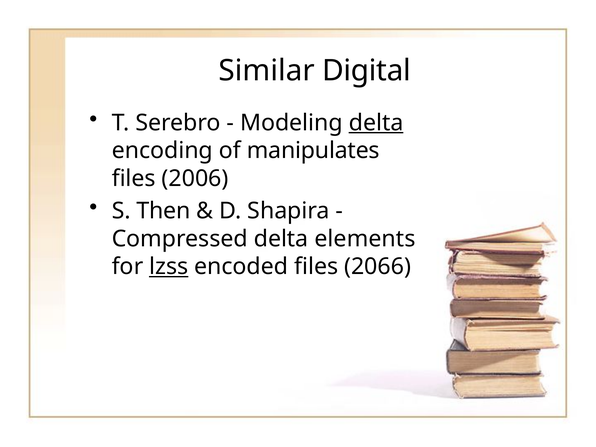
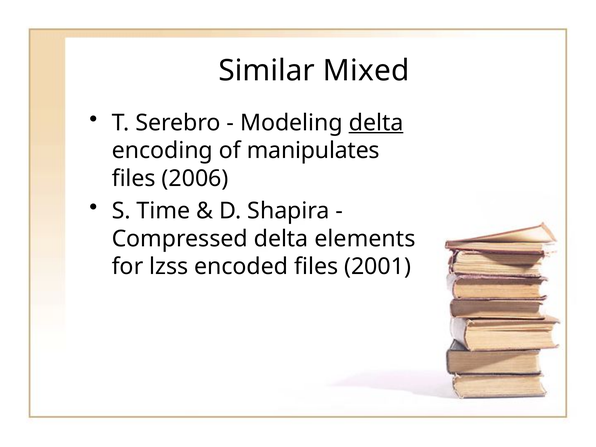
Digital: Digital -> Mixed
Then: Then -> Time
lzss underline: present -> none
2066: 2066 -> 2001
